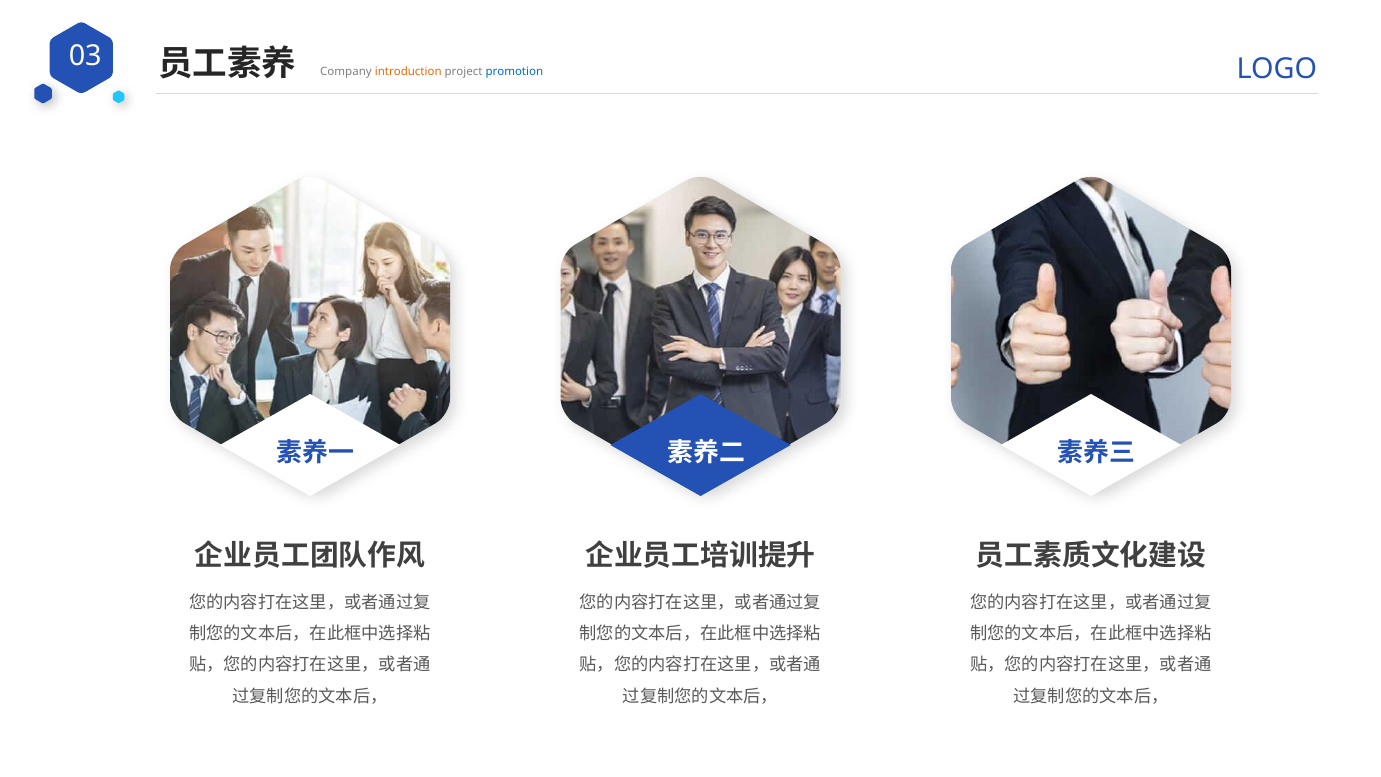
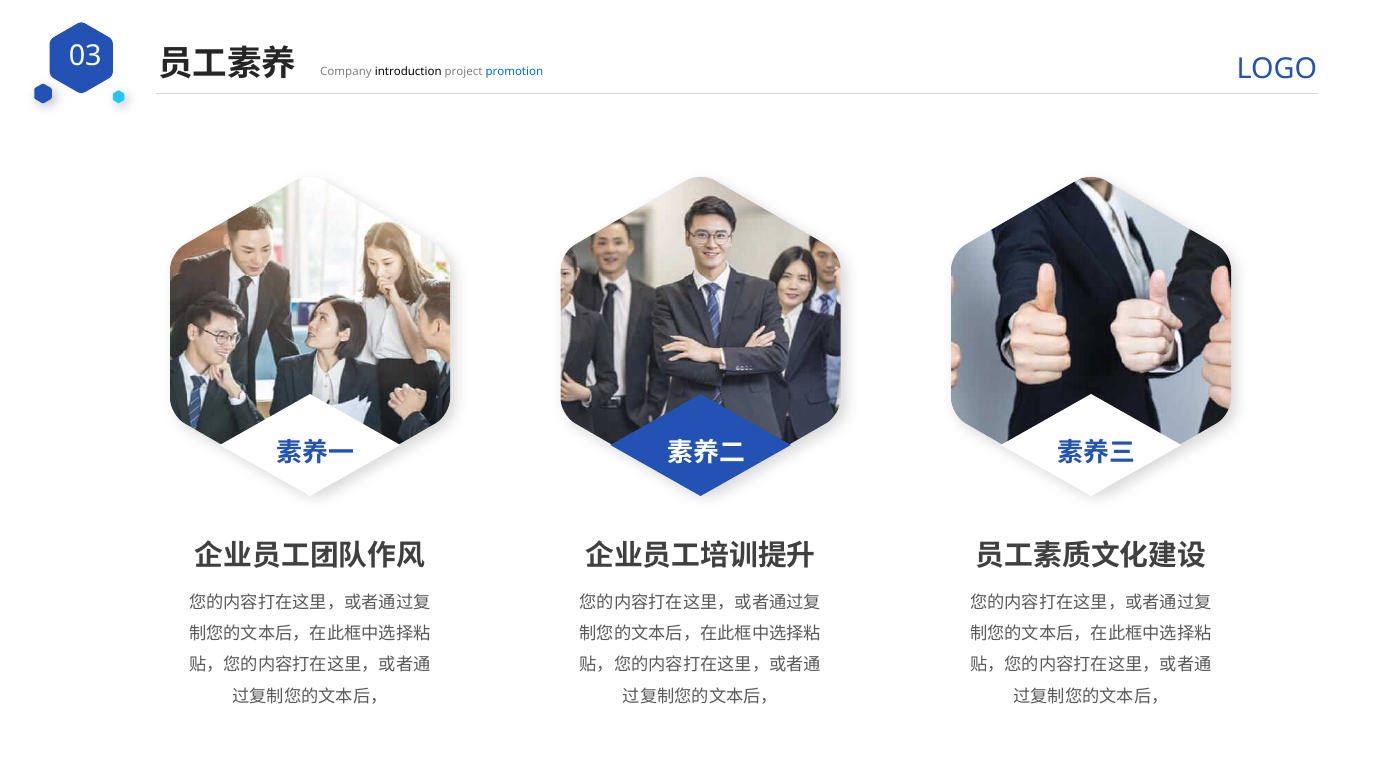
introduction colour: orange -> black
